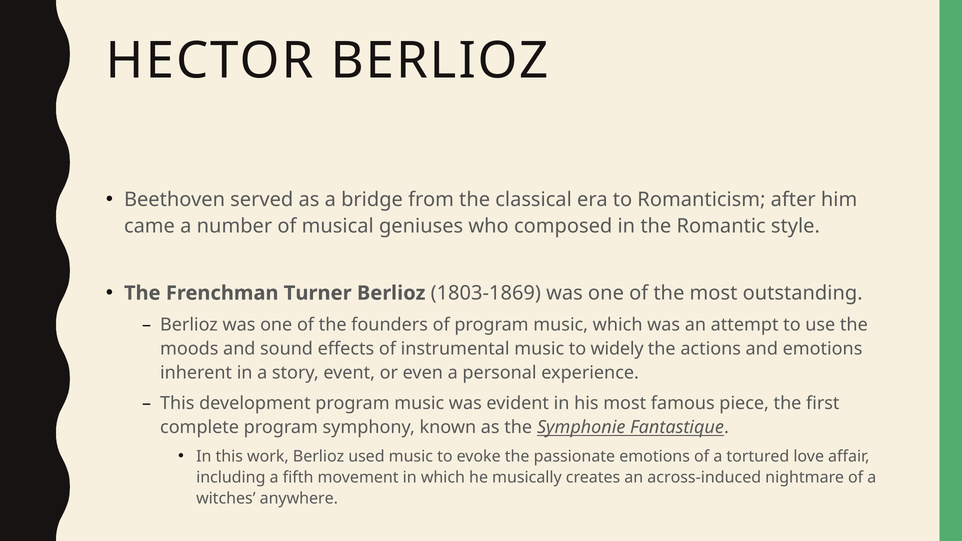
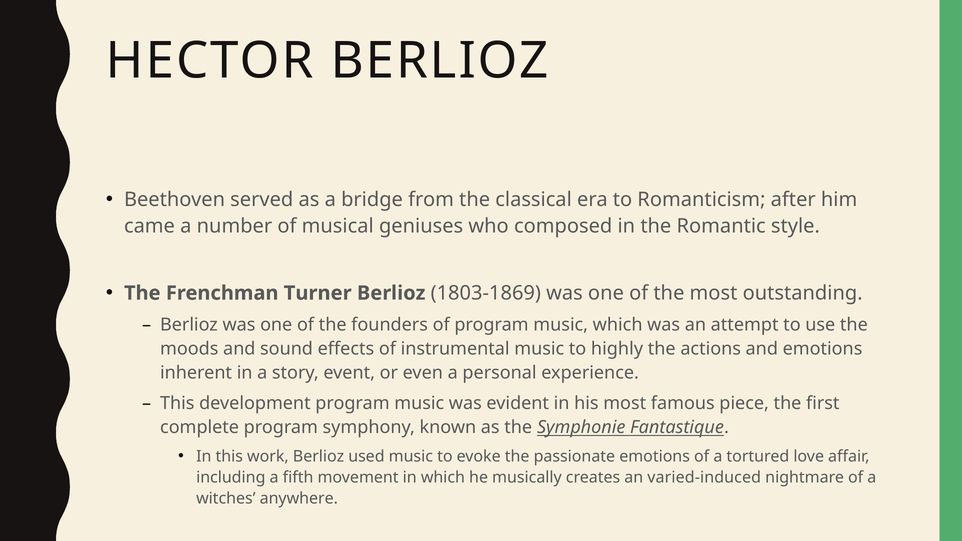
widely: widely -> highly
across-induced: across-induced -> varied-induced
